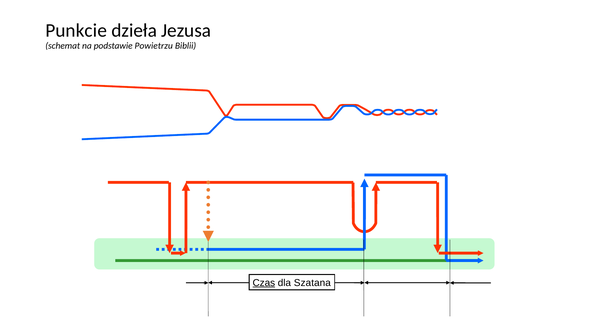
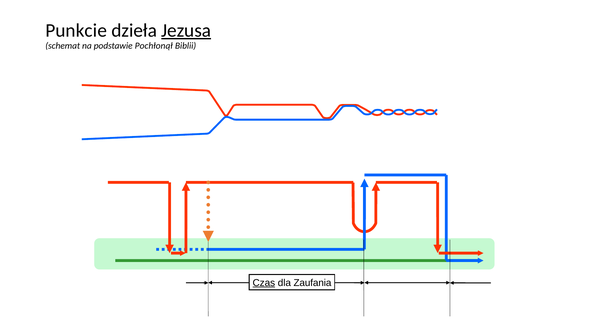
Jezusa underline: none -> present
Powietrzu: Powietrzu -> Pochłonął
Szatana: Szatana -> Zaufania
